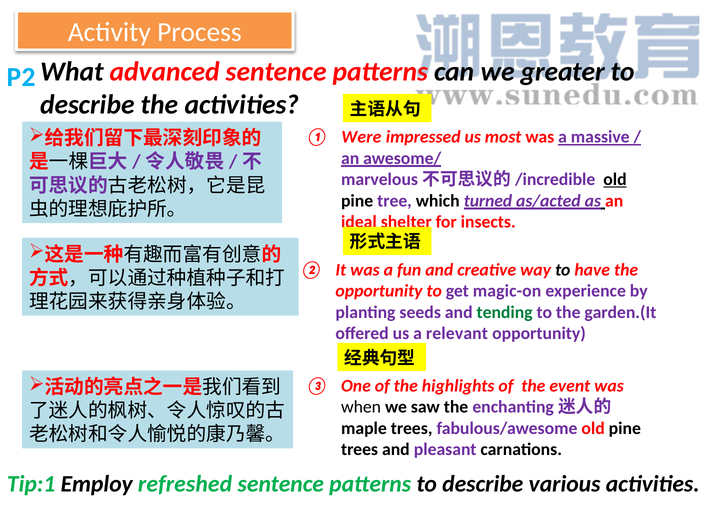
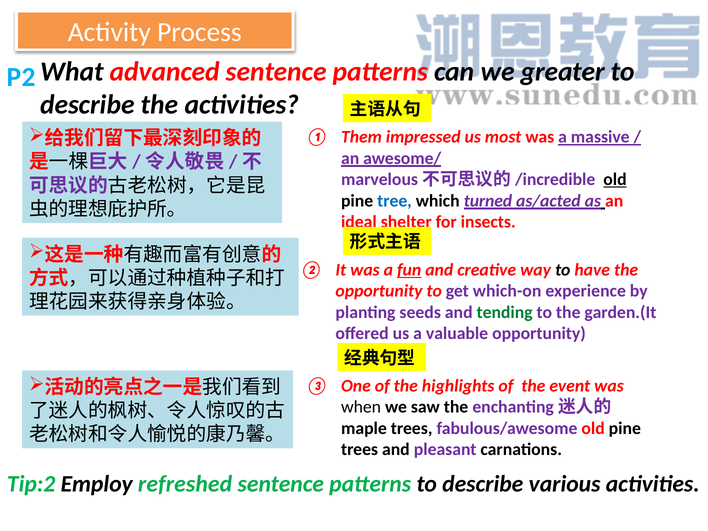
Were: Were -> Them
tree colour: purple -> blue
fun underline: none -> present
magic-on: magic-on -> which-on
relevant: relevant -> valuable
Tip:1: Tip:1 -> Tip:2
